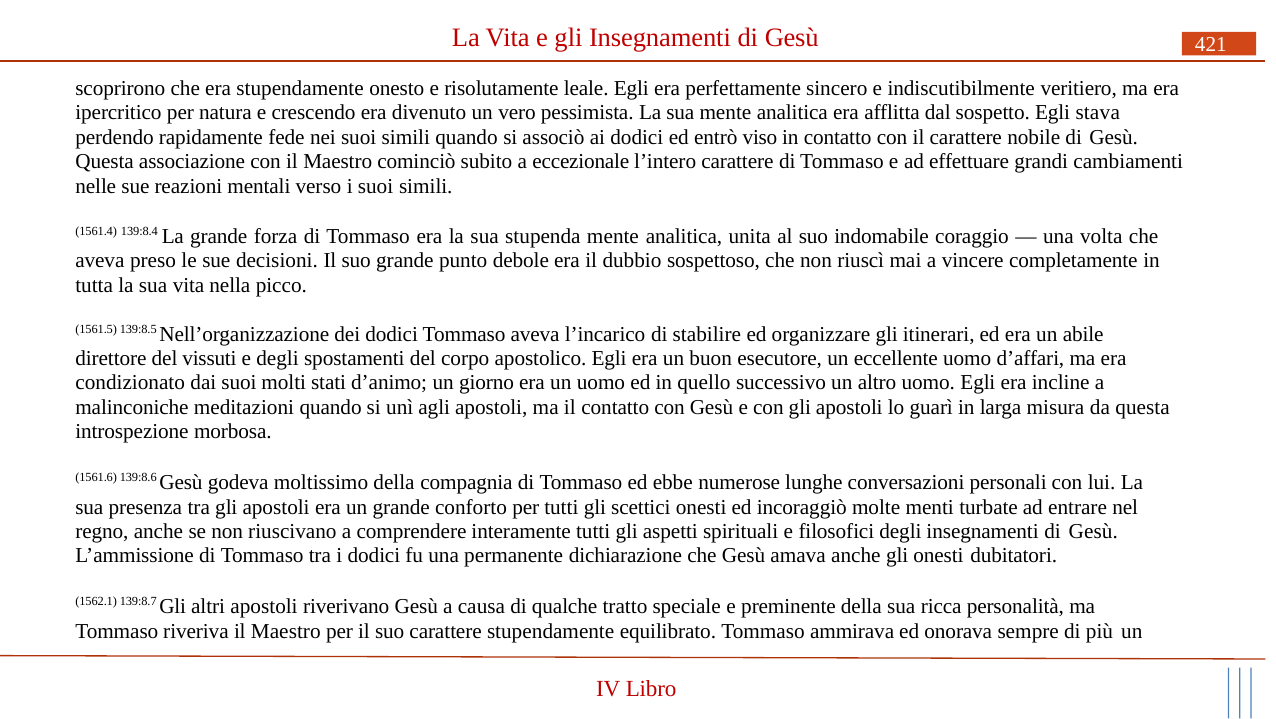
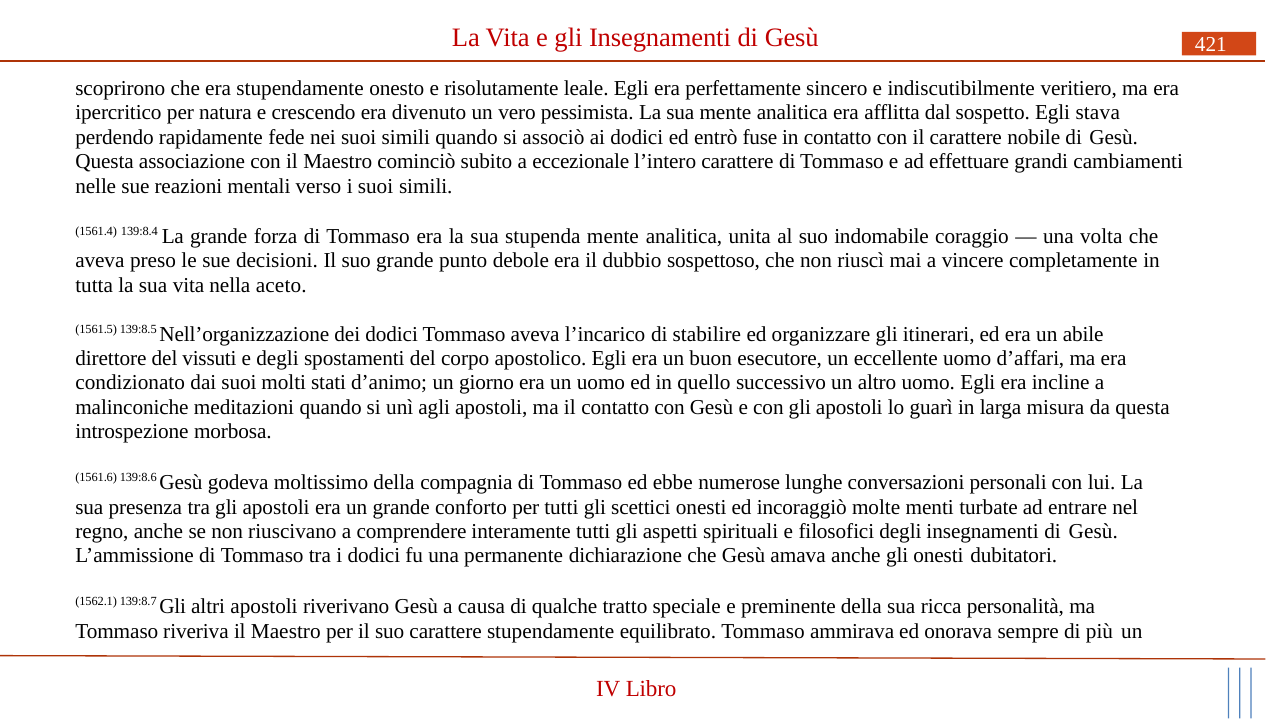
viso: viso -> fuse
picco: picco -> aceto
